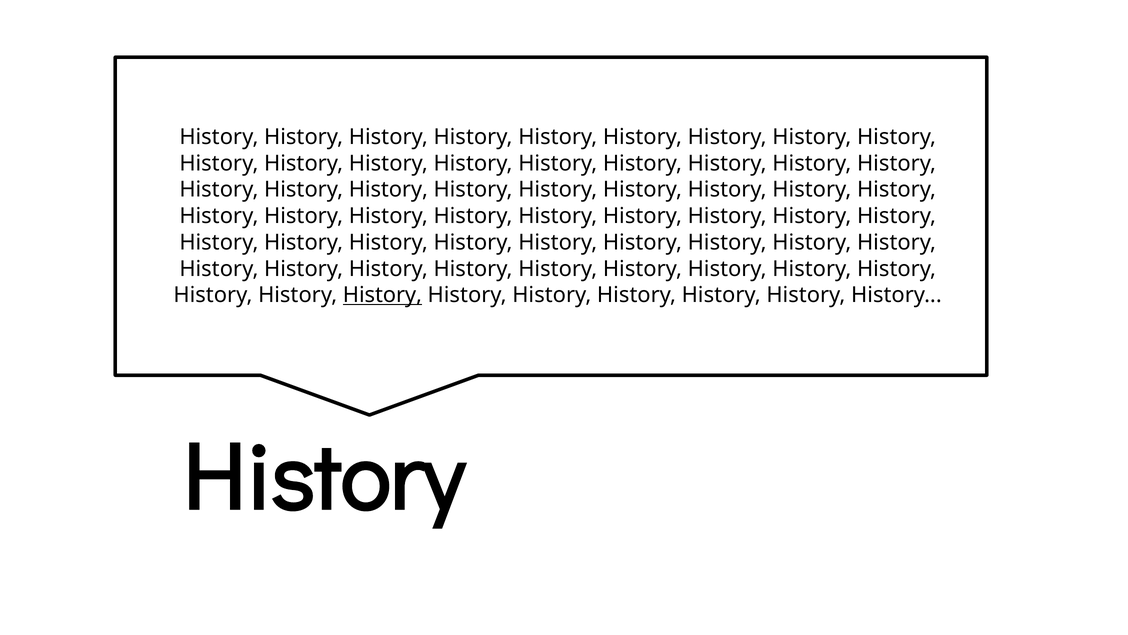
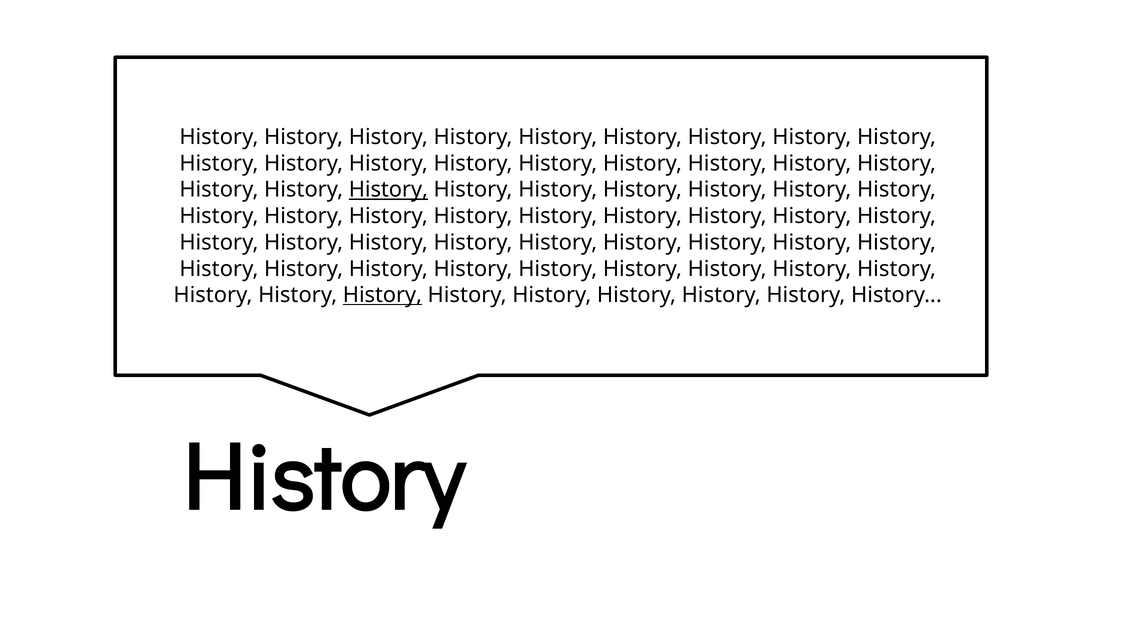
History at (388, 190) underline: none -> present
